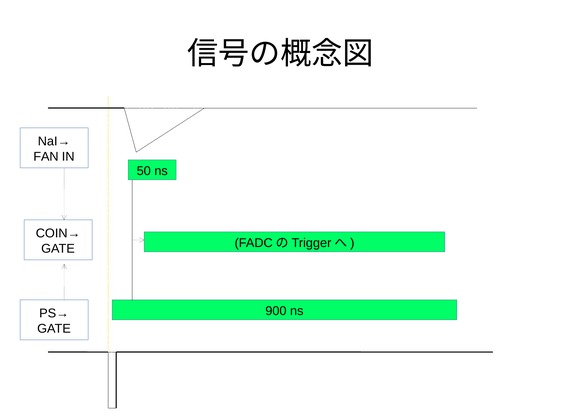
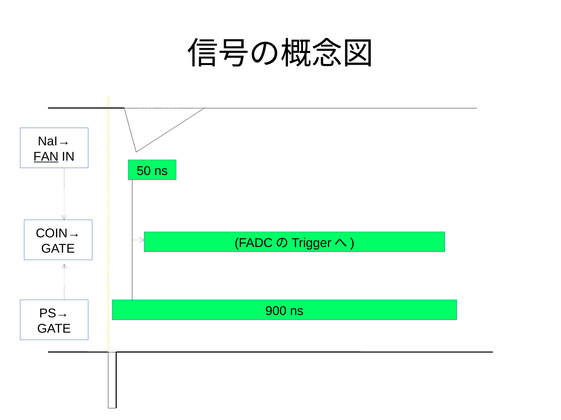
FAN underline: none -> present
